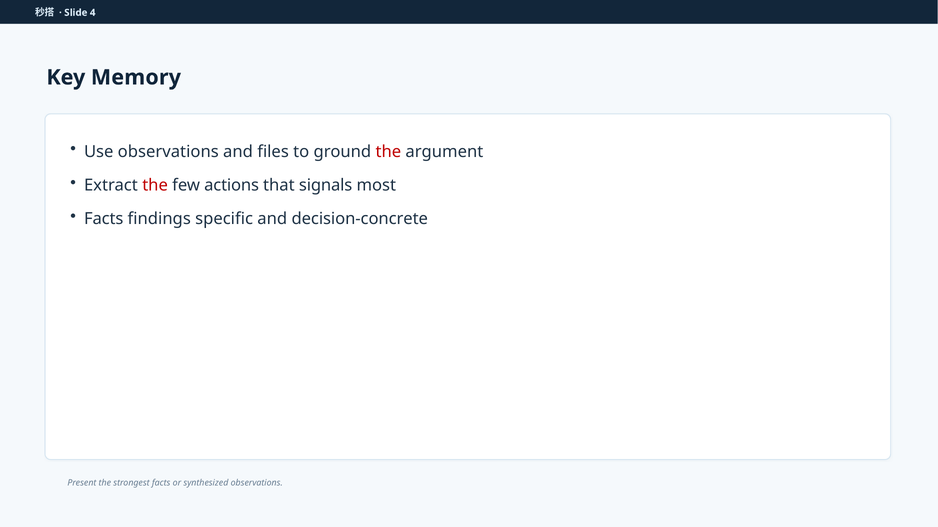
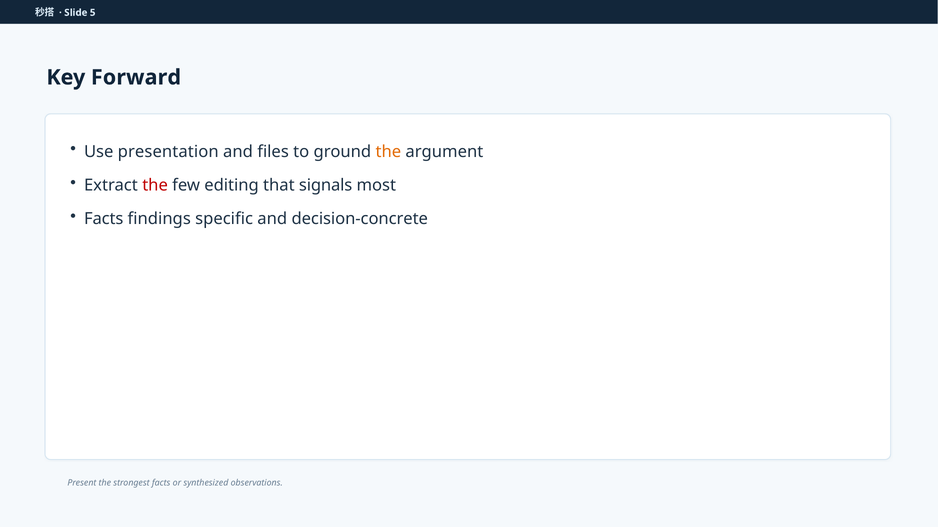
4: 4 -> 5
Memory: Memory -> Forward
Use observations: observations -> presentation
the at (388, 152) colour: red -> orange
actions: actions -> editing
